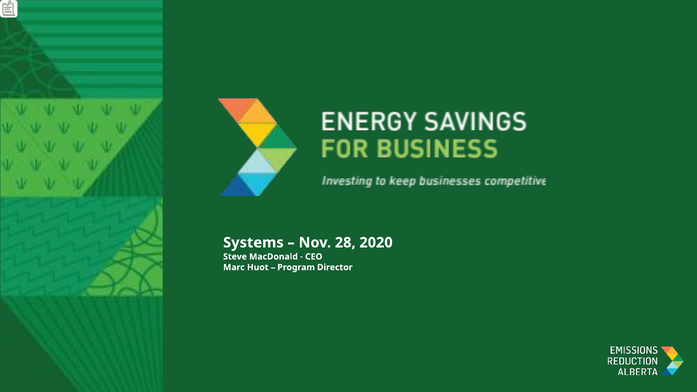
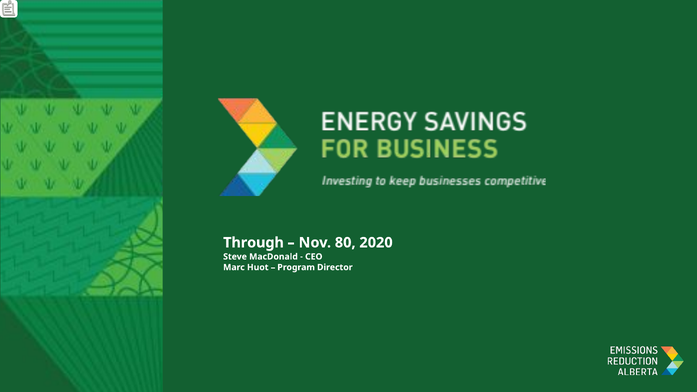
Systems: Systems -> Through
28: 28 -> 80
